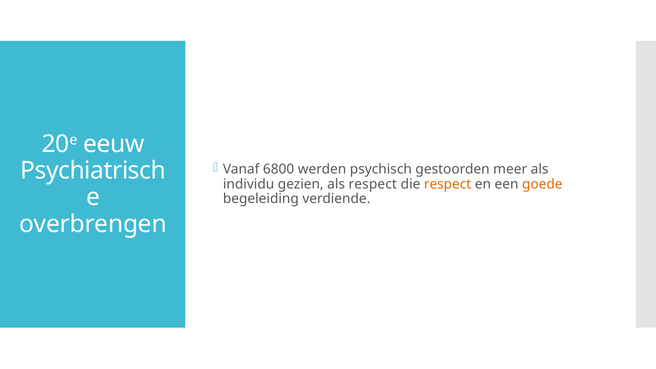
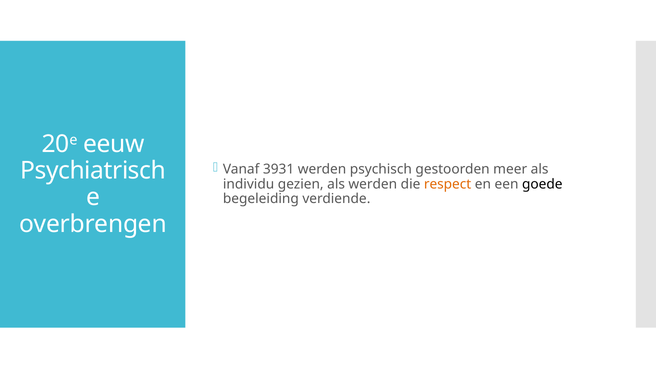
6800: 6800 -> 3931
als respect: respect -> werden
goede colour: orange -> black
